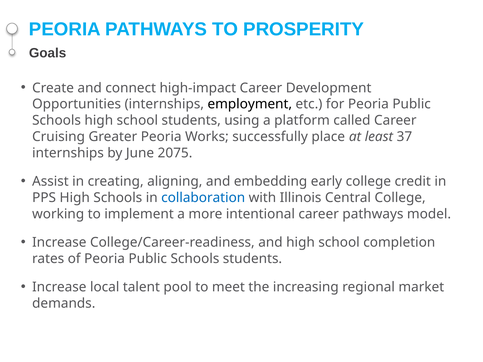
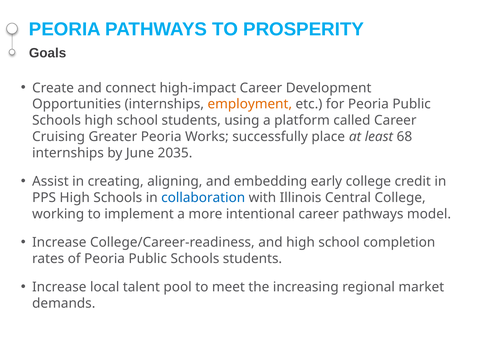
employment colour: black -> orange
37: 37 -> 68
2075: 2075 -> 2035
